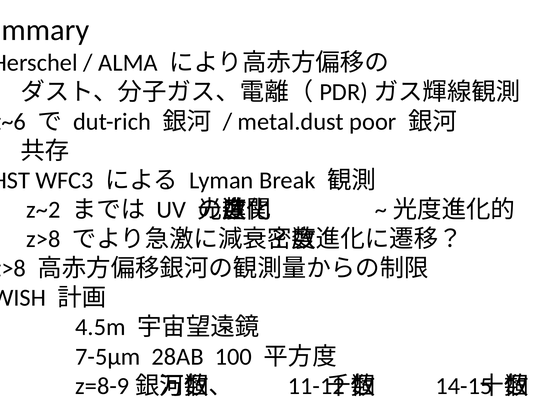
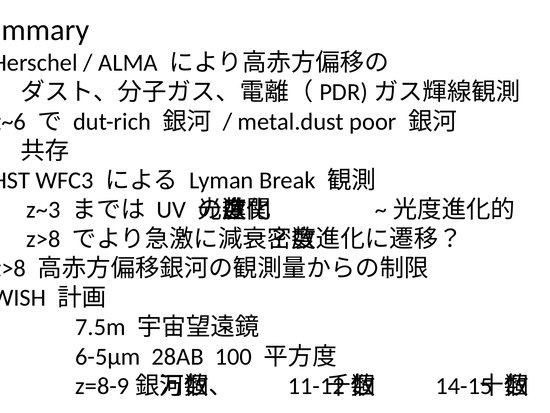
z~2: z~2 -> z~3
4.5m: 4.5m -> 7.5m
7-5μm: 7-5μm -> 6-5μm
